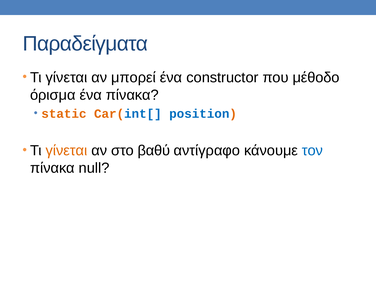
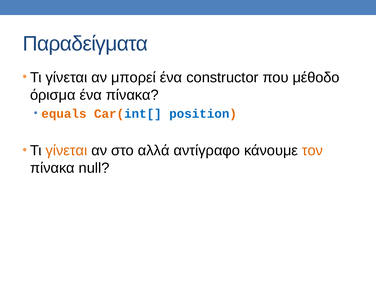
static: static -> equals
βαθύ: βαθύ -> αλλά
τον colour: blue -> orange
